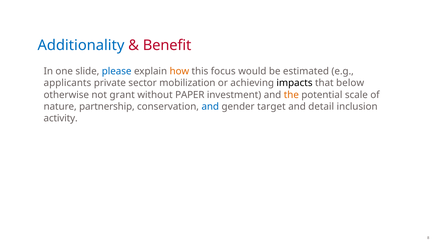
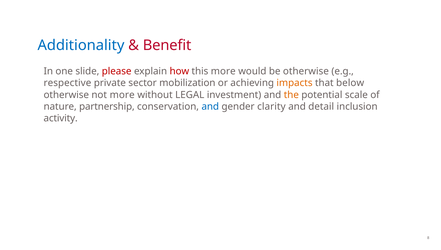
please colour: blue -> red
how colour: orange -> red
this focus: focus -> more
be estimated: estimated -> otherwise
applicants: applicants -> respective
impacts colour: black -> orange
not grant: grant -> more
PAPER: PAPER -> LEGAL
target: target -> clarity
